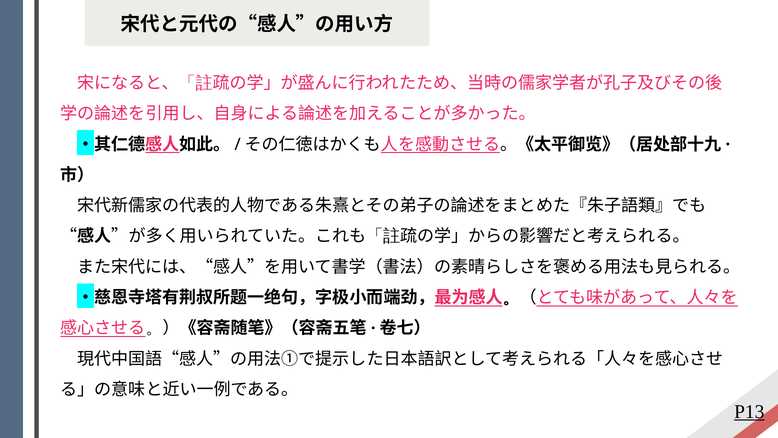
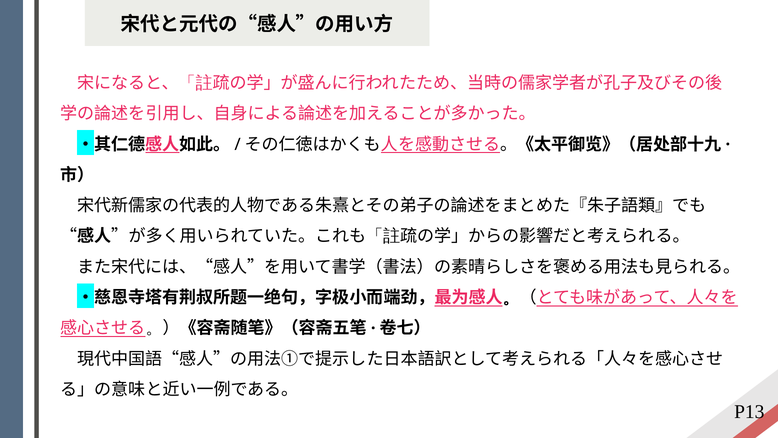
P13 underline: present -> none
